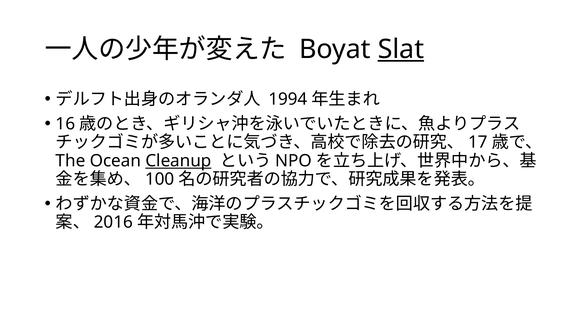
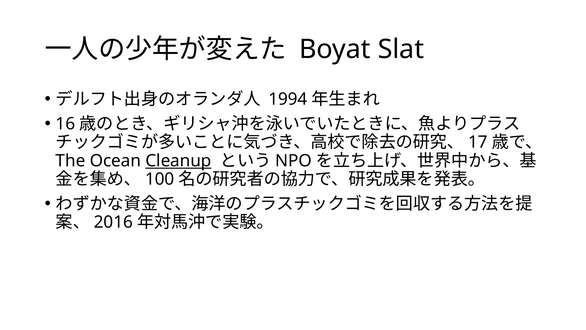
Slat underline: present -> none
